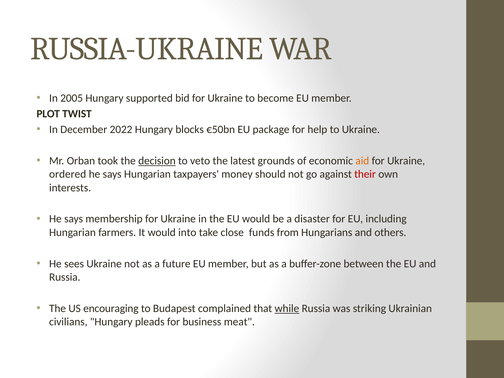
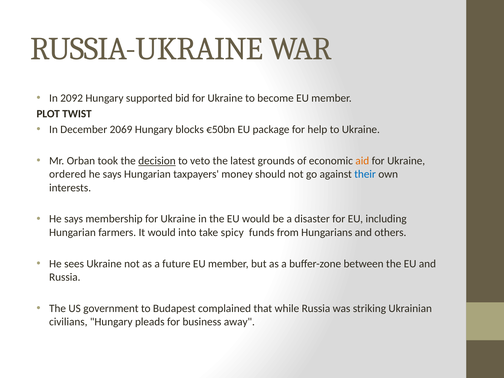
2005: 2005 -> 2092
2022: 2022 -> 2069
their colour: red -> blue
close: close -> spicy
encouraging: encouraging -> government
while underline: present -> none
meat: meat -> away
